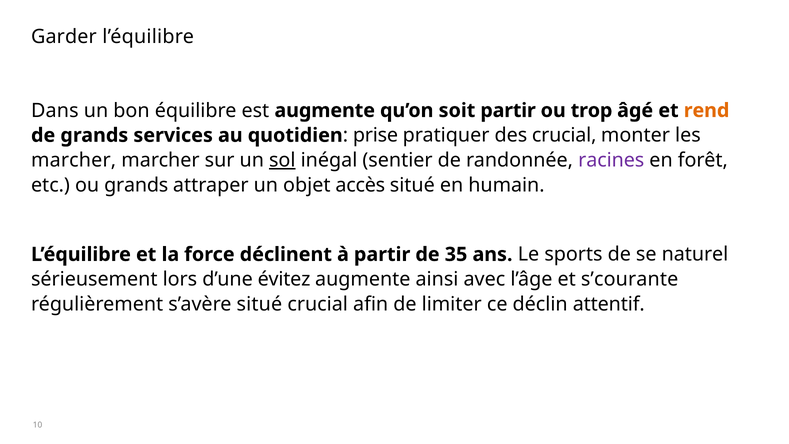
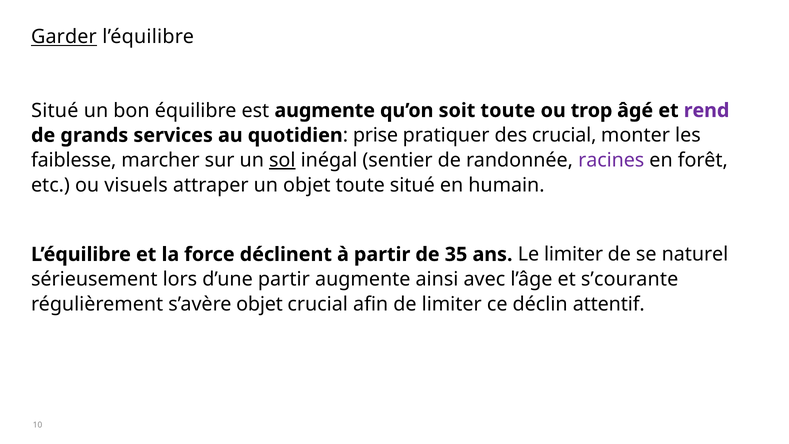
Garder underline: none -> present
Dans at (55, 110): Dans -> Situé
soit partir: partir -> toute
rend colour: orange -> purple
marcher at (74, 160): marcher -> faiblesse
ou grands: grands -> visuels
objet accès: accès -> toute
Le sports: sports -> limiter
d’une évitez: évitez -> partir
s’avère situé: situé -> objet
